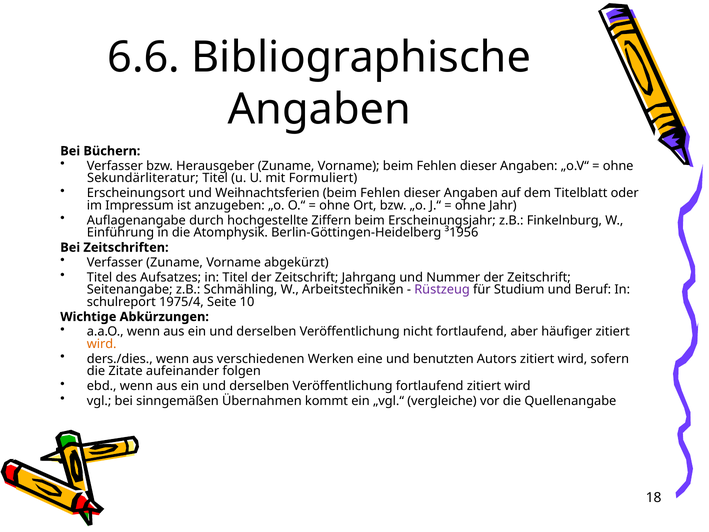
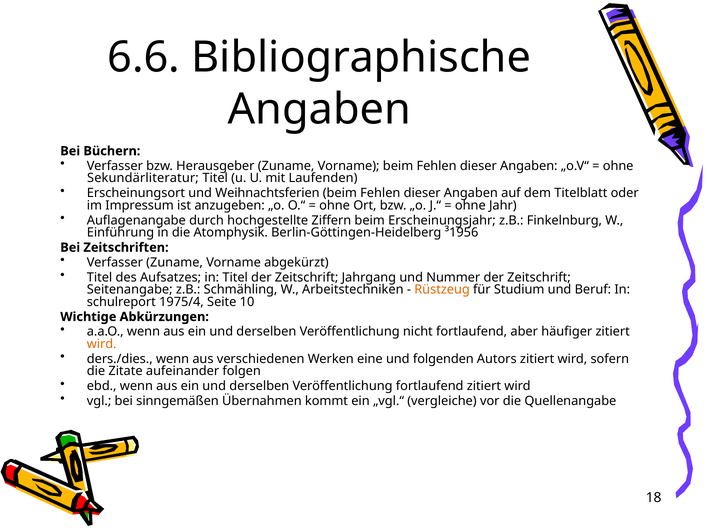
Formuliert: Formuliert -> Laufenden
Rüstzeug colour: purple -> orange
benutzten: benutzten -> folgenden
